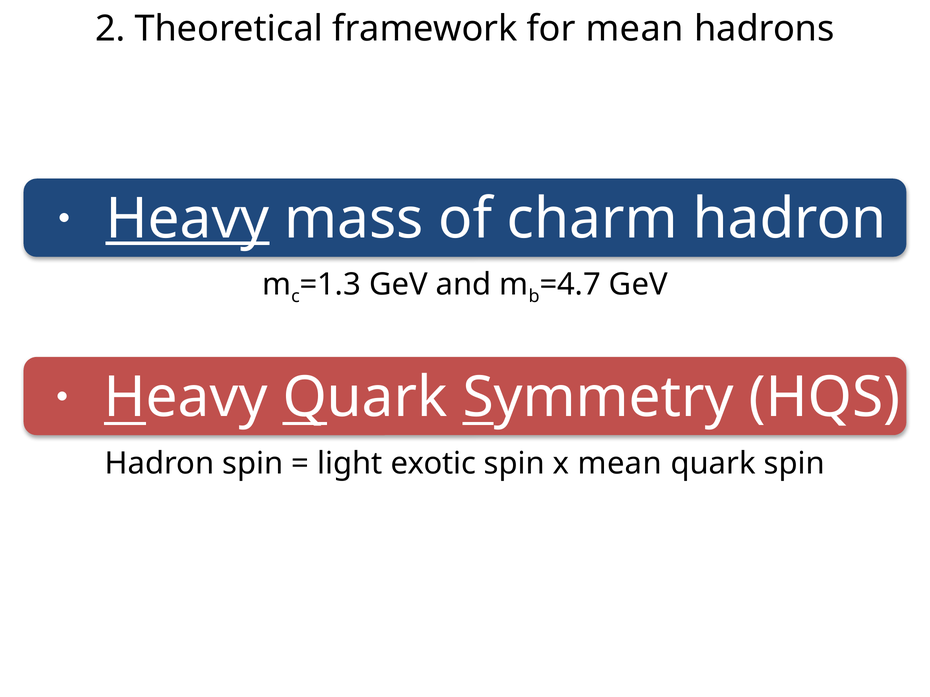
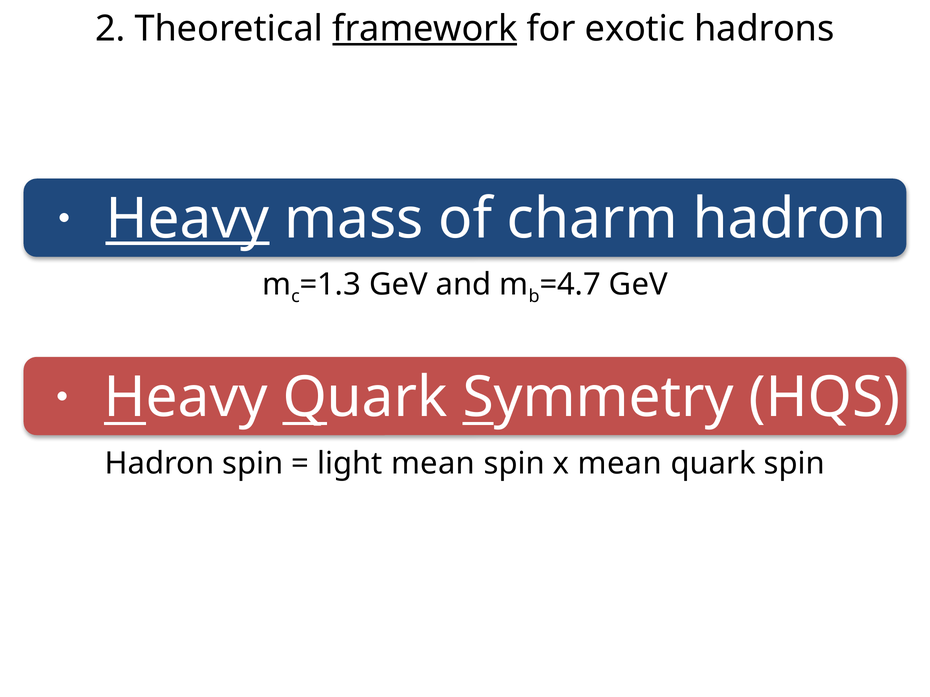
framework underline: none -> present
for mean: mean -> exotic
light exotic: exotic -> mean
